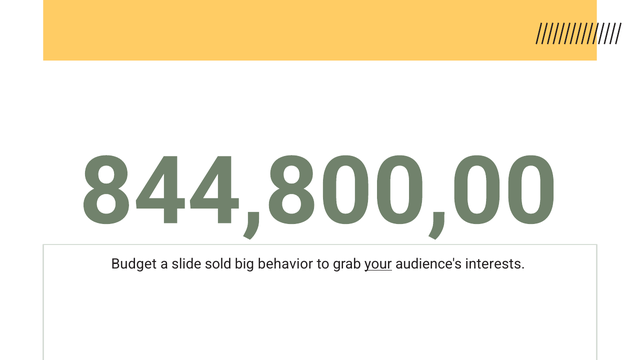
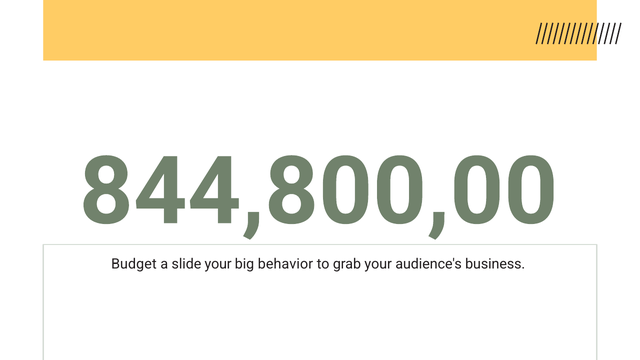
slide sold: sold -> your
your at (378, 264) underline: present -> none
interests: interests -> business
